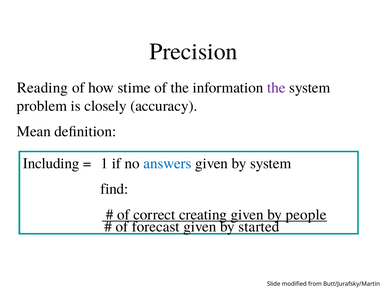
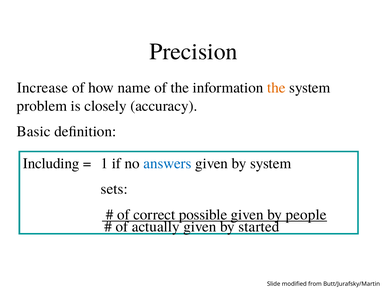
Reading: Reading -> Increase
stime: stime -> name
the at (276, 88) colour: purple -> orange
Mean: Mean -> Basic
find: find -> sets
creating: creating -> possible
forecast: forecast -> actually
